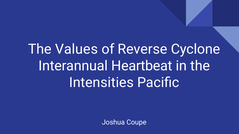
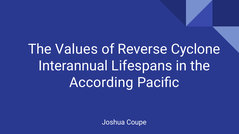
Heartbeat: Heartbeat -> Lifespans
Intensities: Intensities -> According
